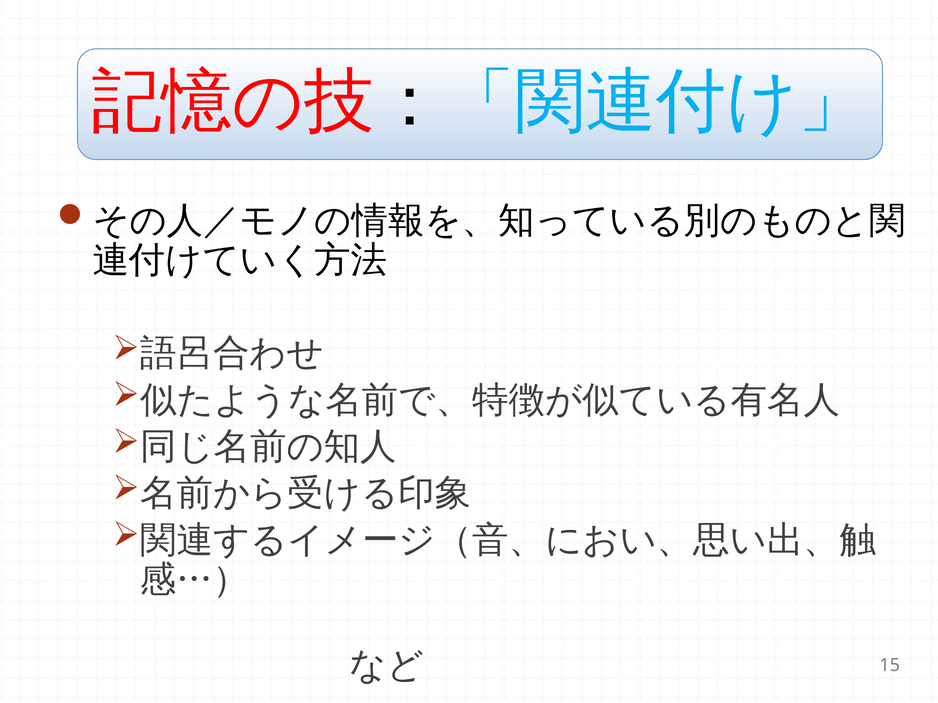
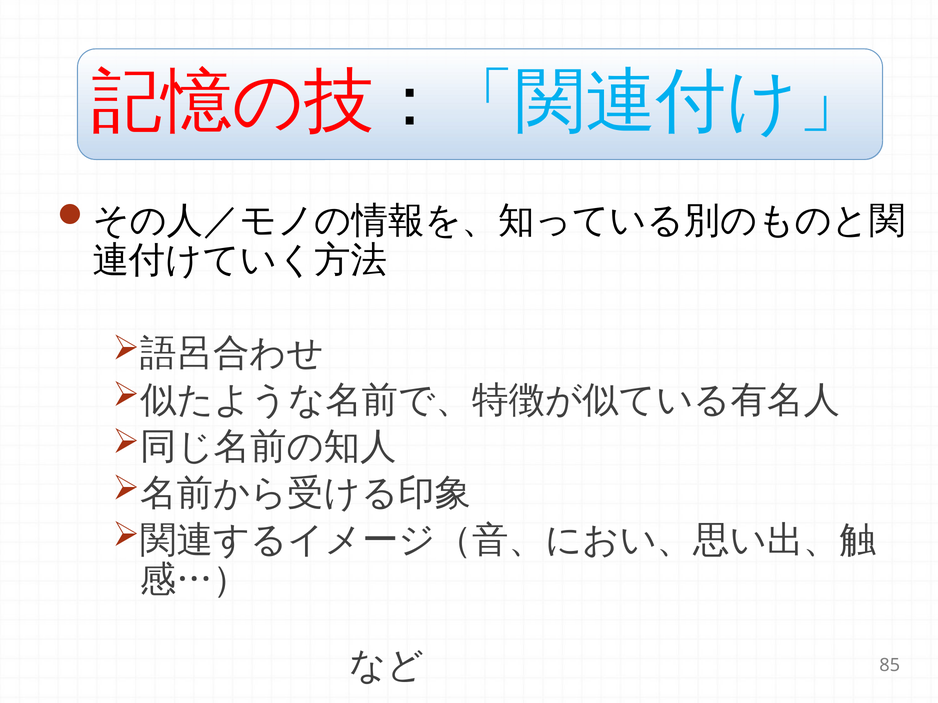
15: 15 -> 85
